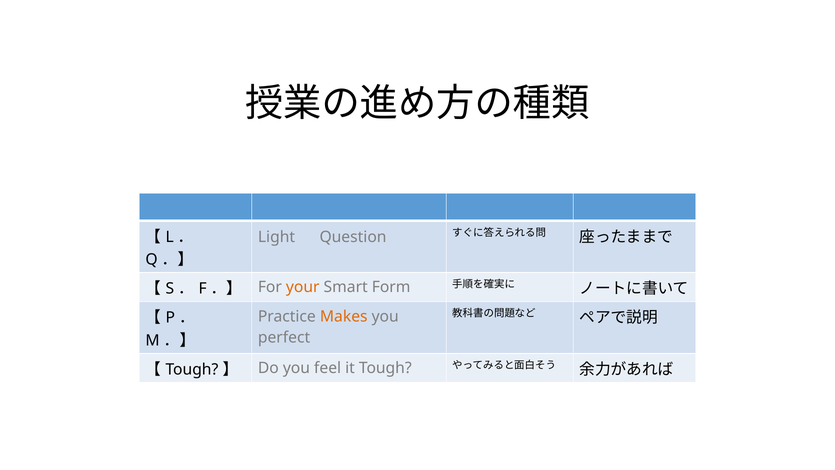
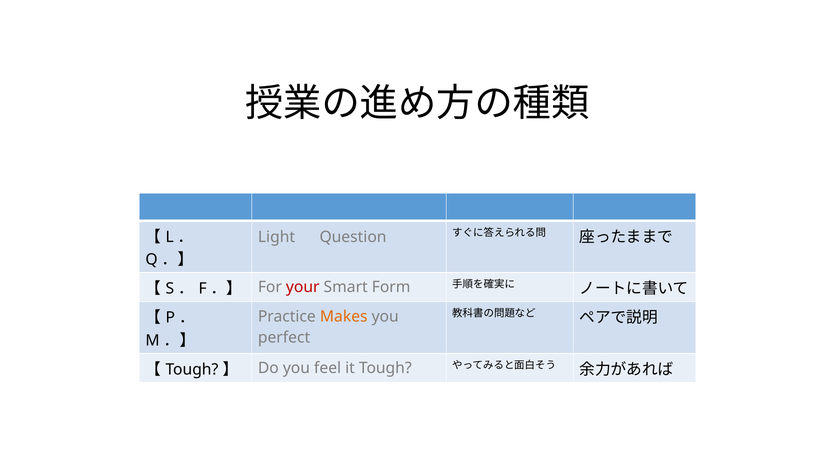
your colour: orange -> red
